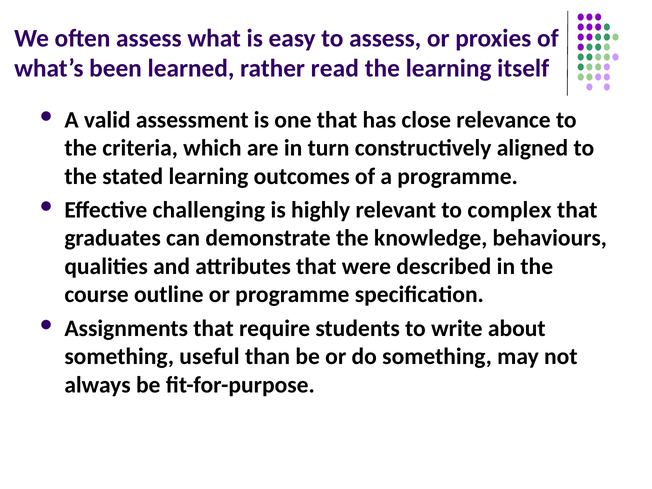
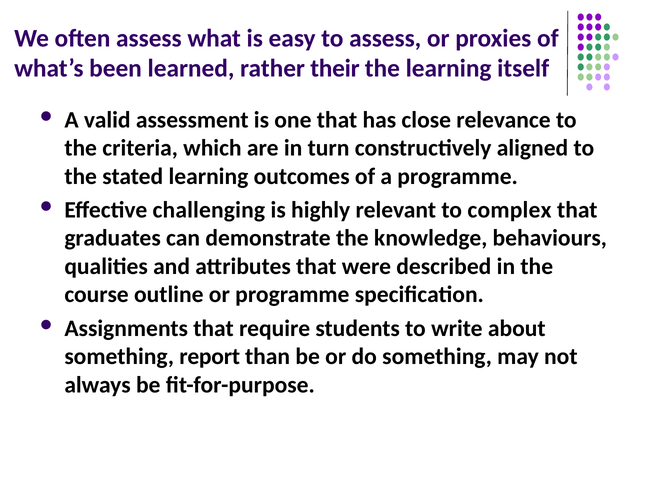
read: read -> their
useful: useful -> report
